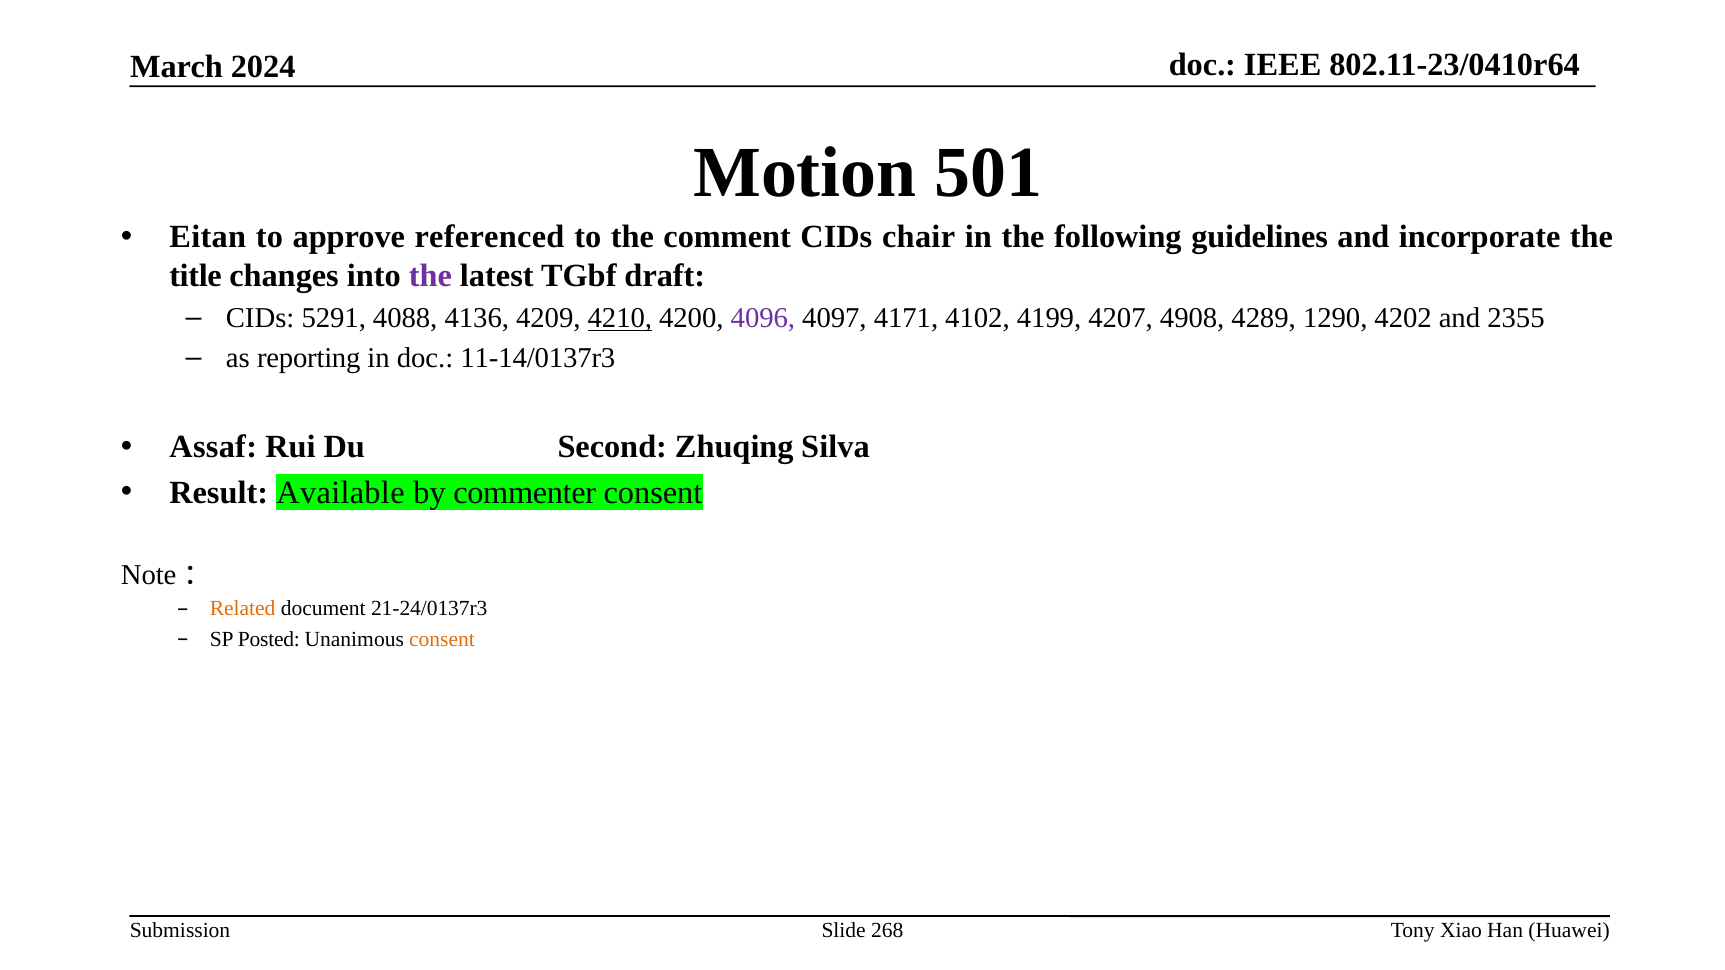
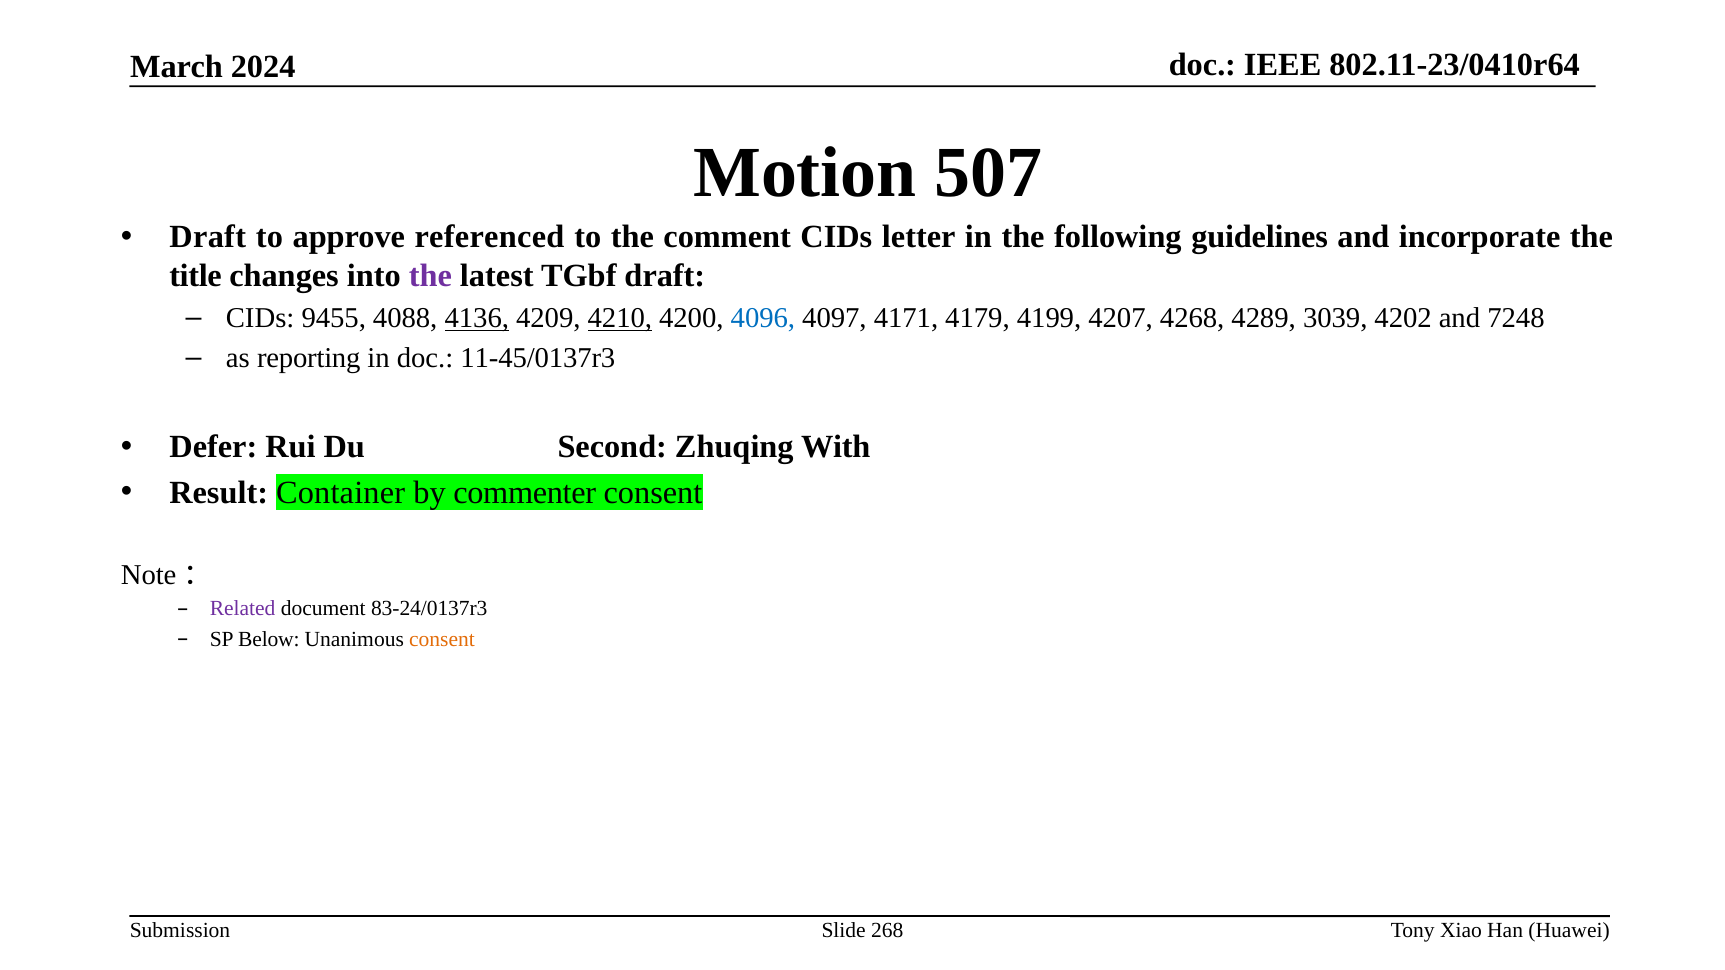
501: 501 -> 507
Eitan at (208, 237): Eitan -> Draft
chair: chair -> letter
5291: 5291 -> 9455
4136 underline: none -> present
4096 colour: purple -> blue
4102: 4102 -> 4179
4908: 4908 -> 4268
1290: 1290 -> 3039
2355: 2355 -> 7248
11-14/0137r3: 11-14/0137r3 -> 11-45/0137r3
Assaf: Assaf -> Defer
Silva: Silva -> With
Available: Available -> Container
Related colour: orange -> purple
21-24/0137r3: 21-24/0137r3 -> 83-24/0137r3
Posted: Posted -> Below
